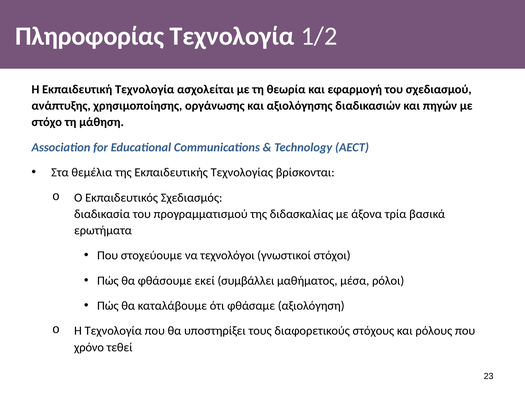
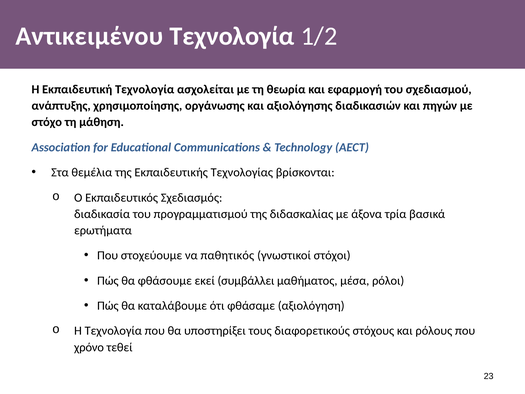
Πληροφορίας: Πληροφορίας -> Αντικειμένου
τεχνολόγοι: τεχνολόγοι -> παθητικός
